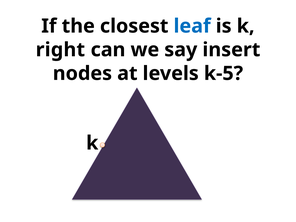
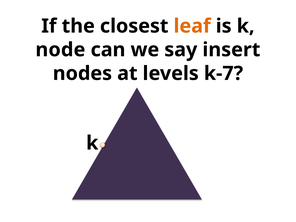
leaf colour: blue -> orange
right: right -> node
k-5: k-5 -> k-7
